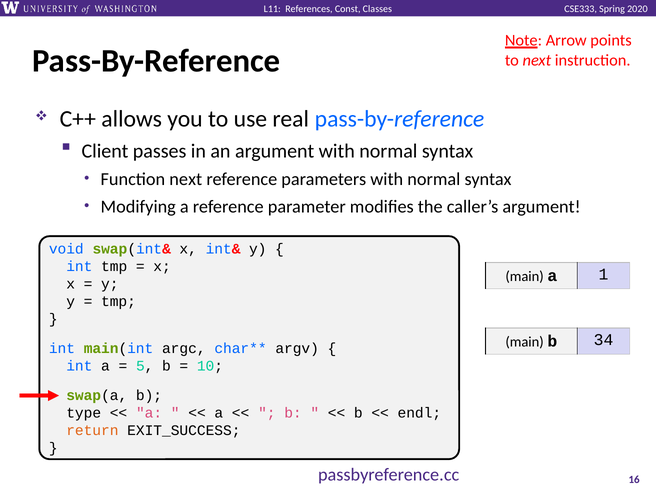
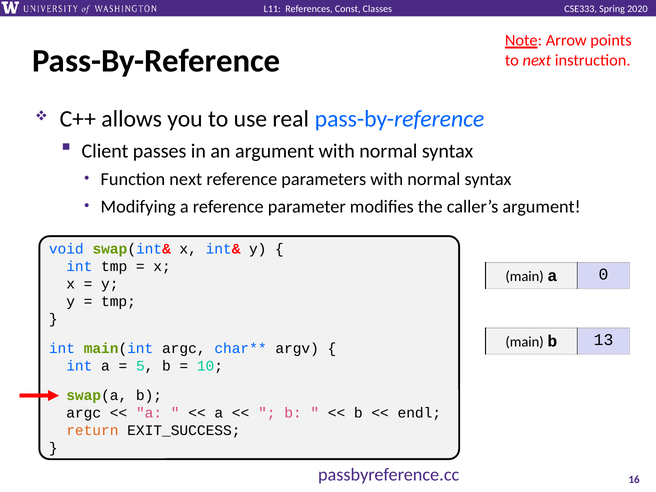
1: 1 -> 0
34: 34 -> 13
type at (84, 413): type -> argc
